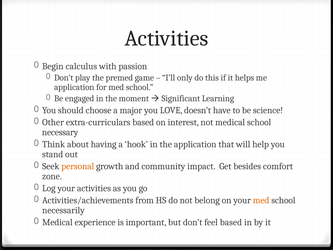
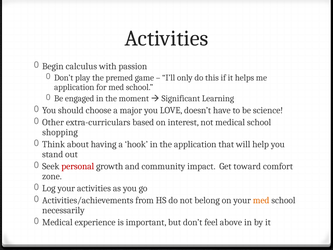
necessary: necessary -> shopping
personal colour: orange -> red
besides: besides -> toward
feel based: based -> above
